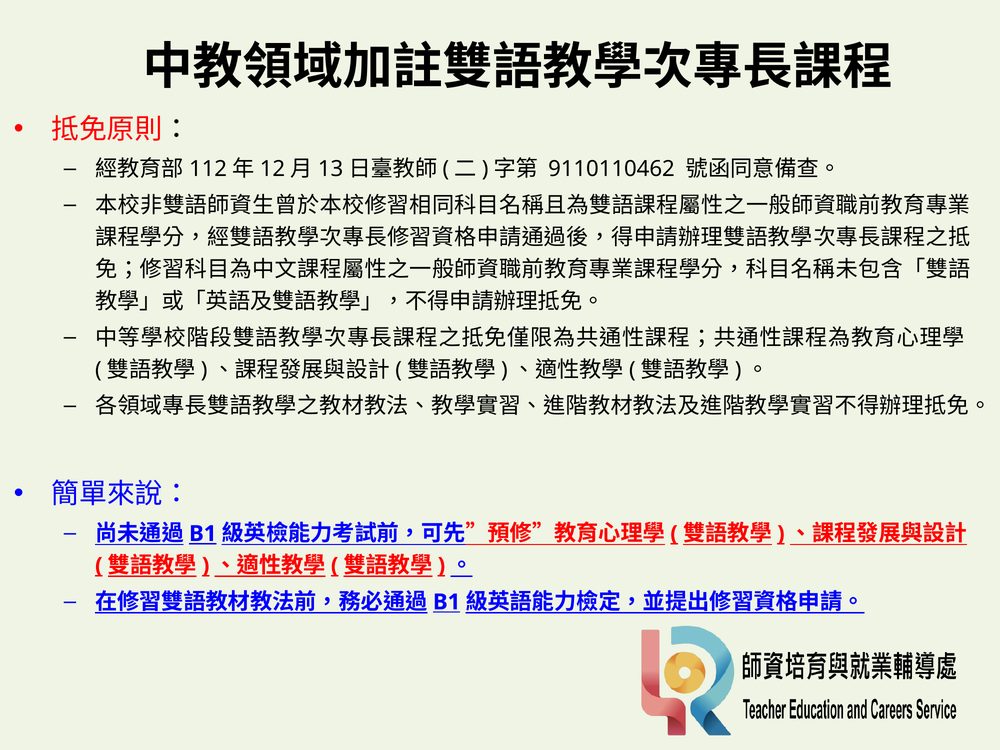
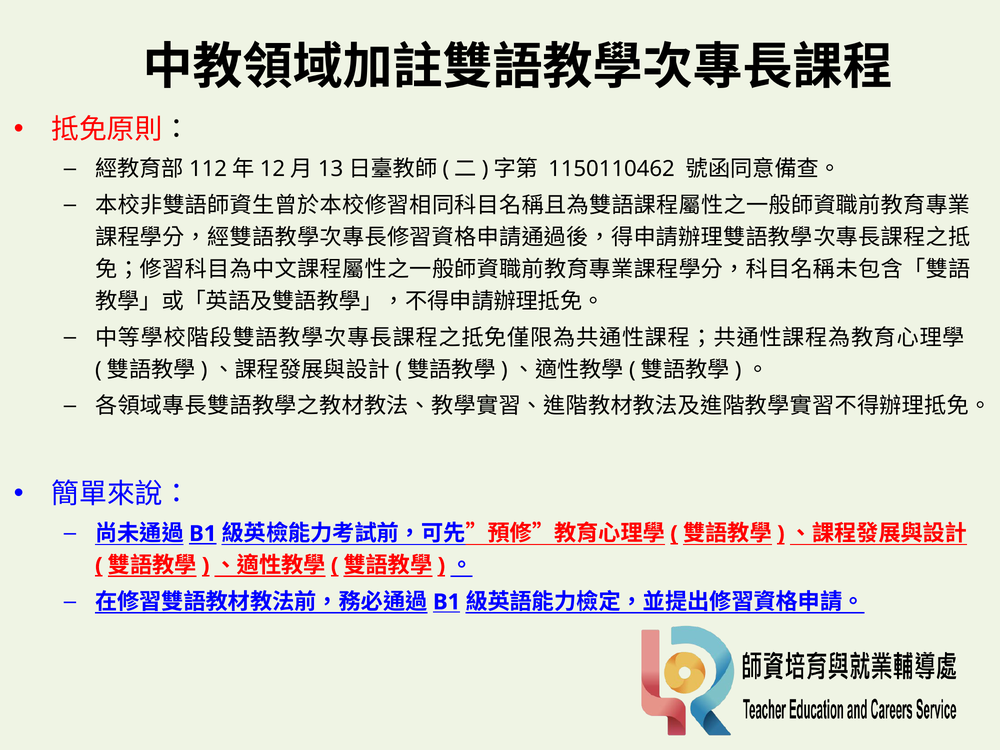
9110110462: 9110110462 -> 1150110462
